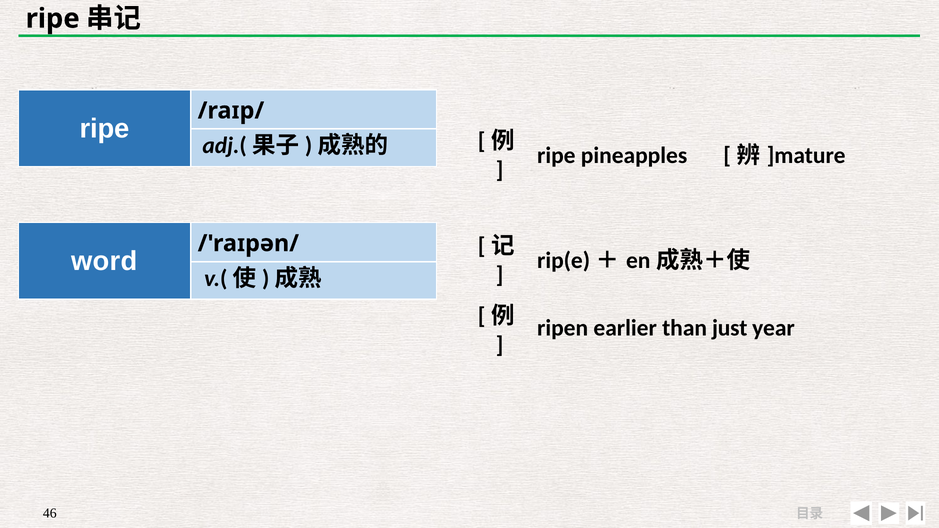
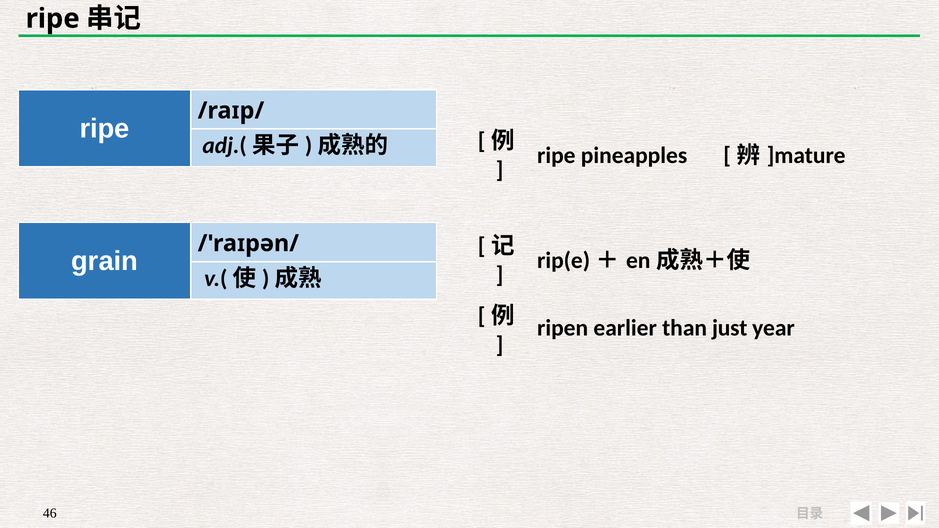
word: word -> grain
